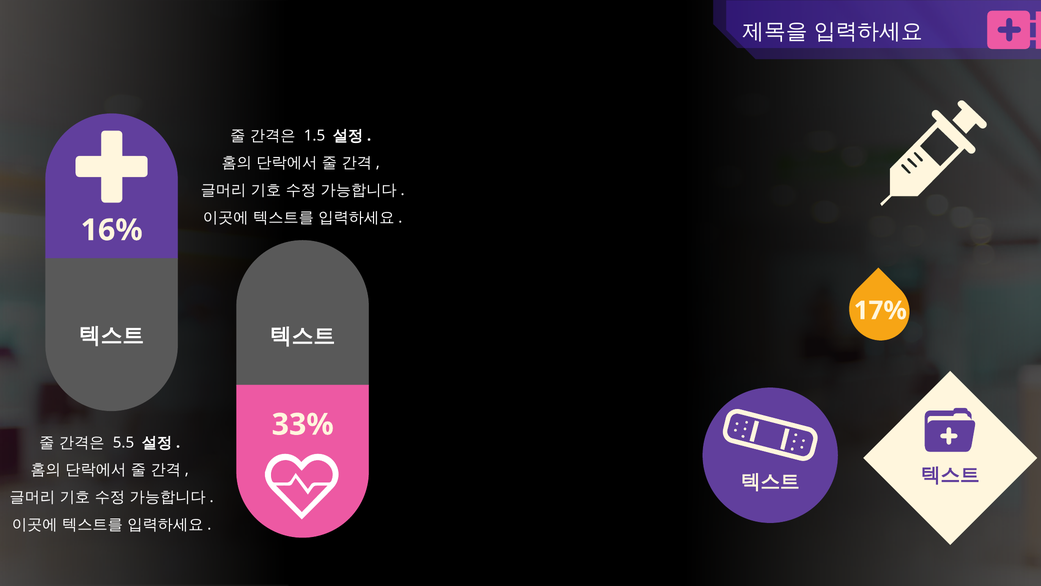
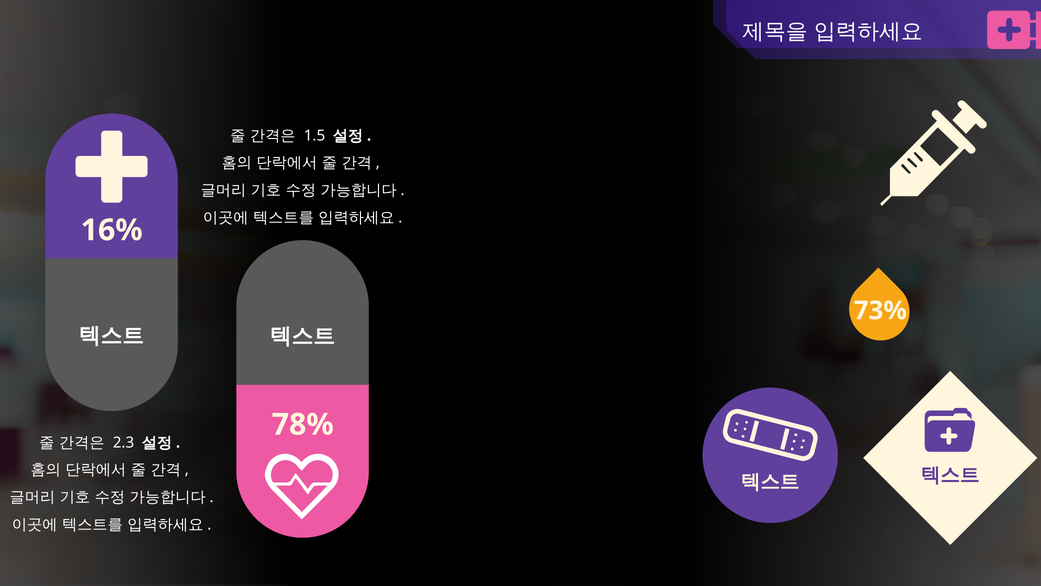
17%: 17% -> 73%
33%: 33% -> 78%
5.5: 5.5 -> 2.3
